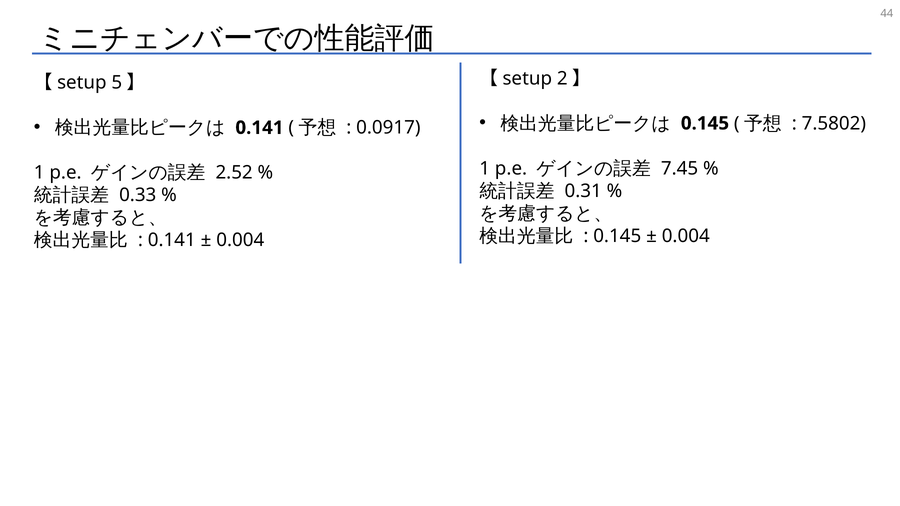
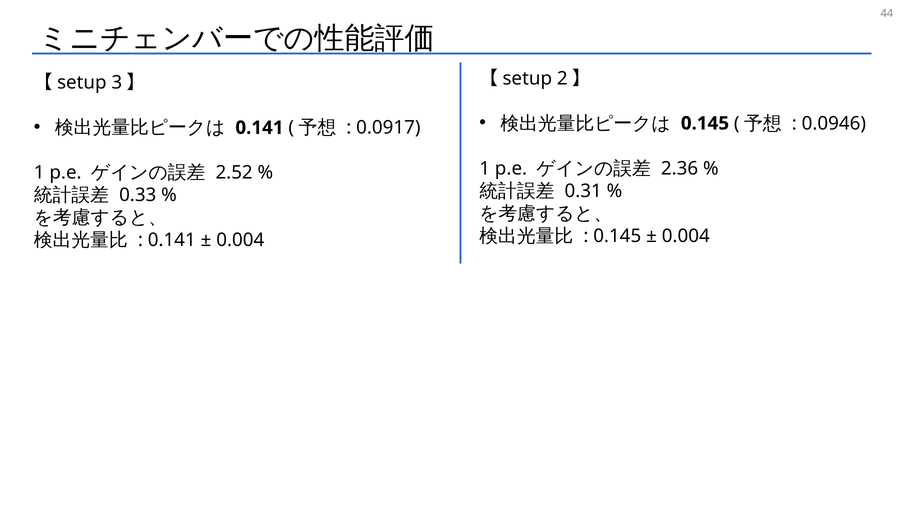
5: 5 -> 3
7.5802: 7.5802 -> 0.0946
7.45: 7.45 -> 2.36
